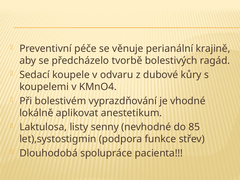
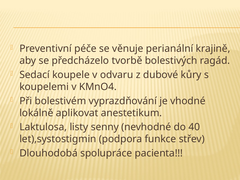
85: 85 -> 40
